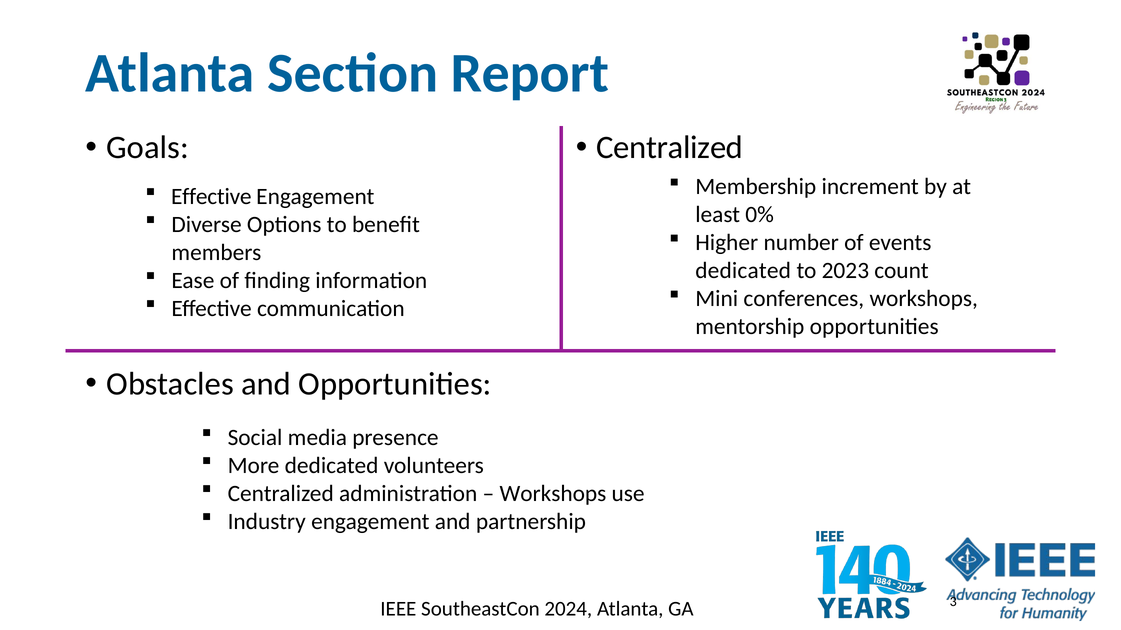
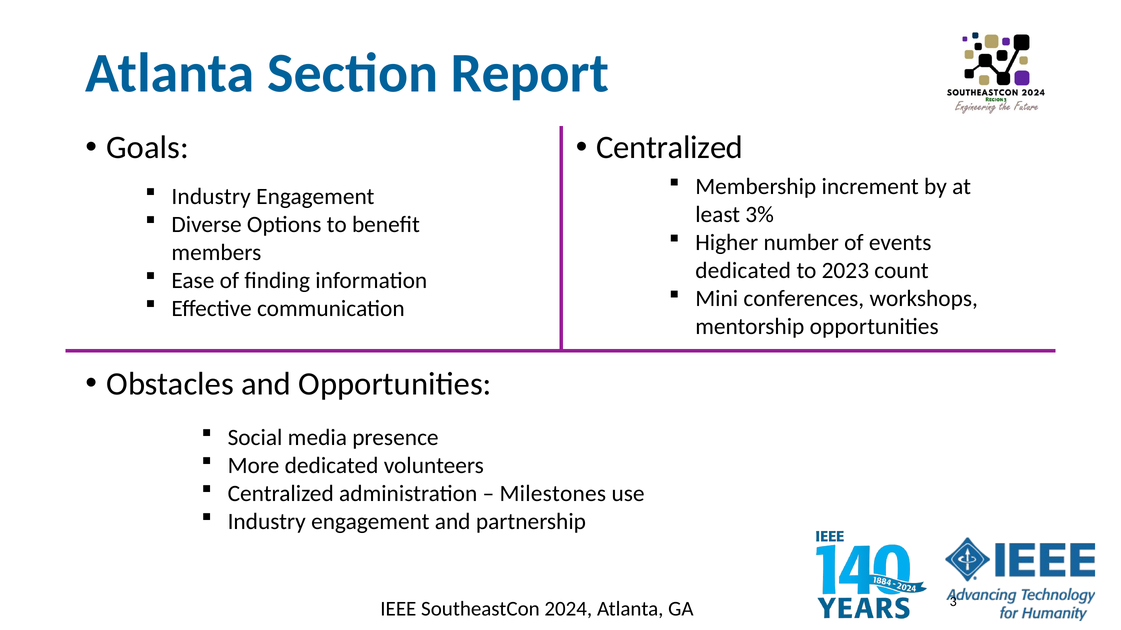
Effective at (211, 197): Effective -> Industry
0%: 0% -> 3%
Workshops at (553, 494): Workshops -> Milestones
